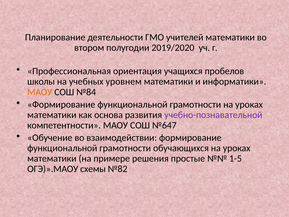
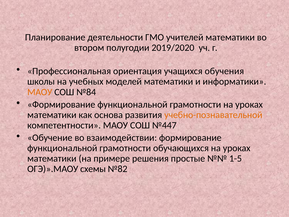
пробелов: пробелов -> обучения
уровнем: уровнем -> моделей
учебно-познавательной colour: purple -> orange
№647: №647 -> №447
